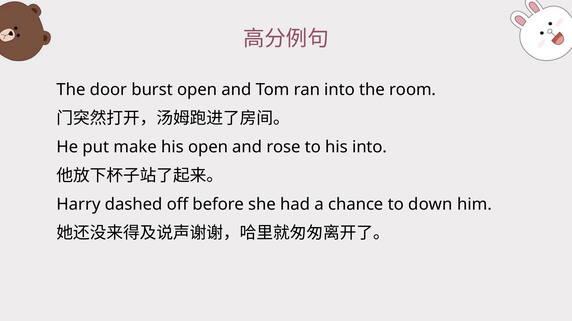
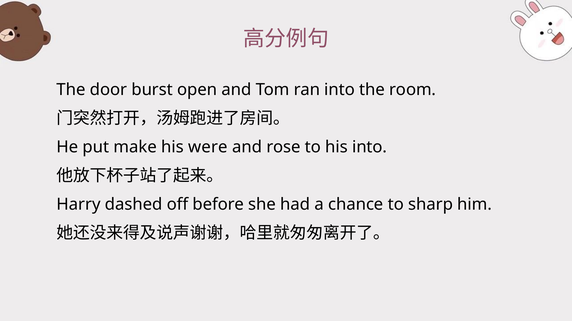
his open: open -> were
down: down -> sharp
